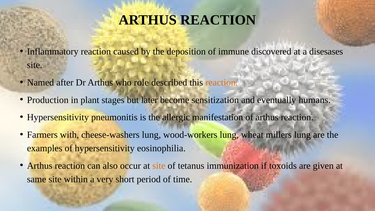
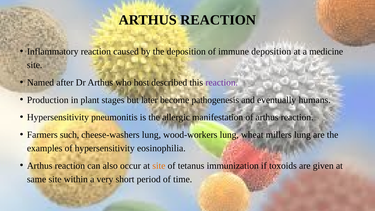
immune discovered: discovered -> deposition
disesases: disesases -> medicine
role: role -> host
reaction at (222, 82) colour: orange -> purple
sensitization: sensitization -> pathogenesis
with: with -> such
